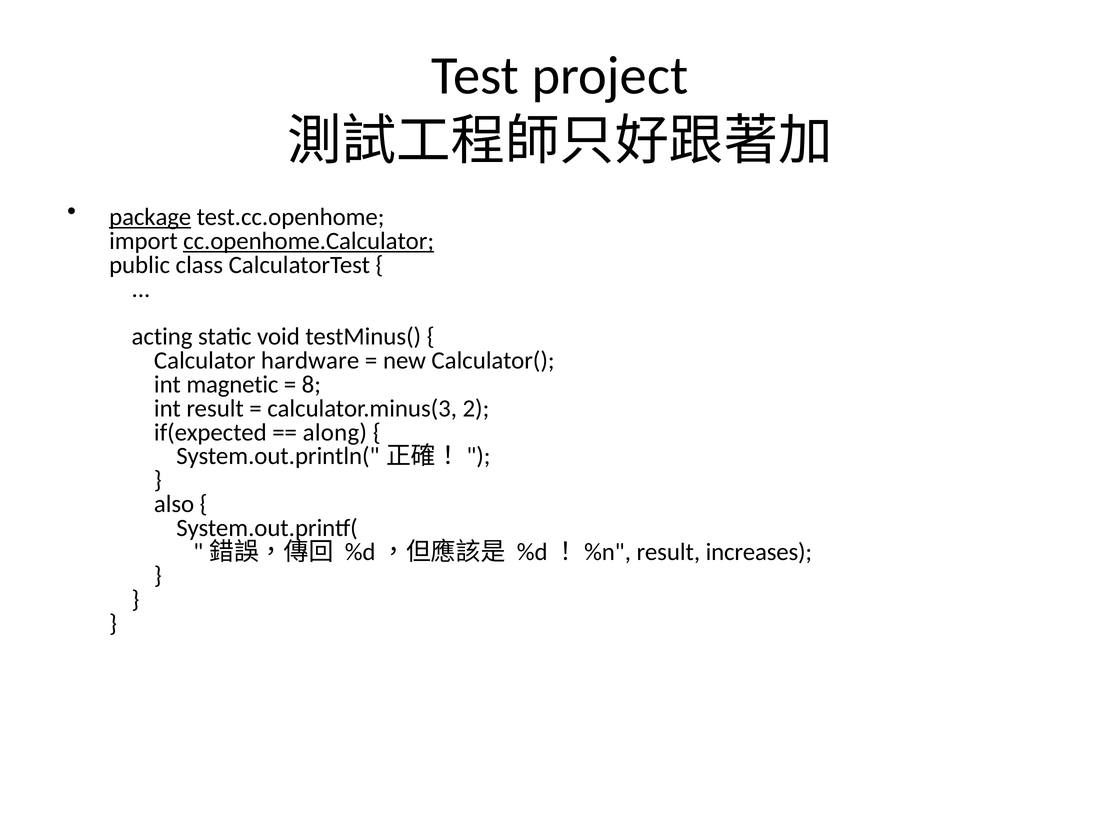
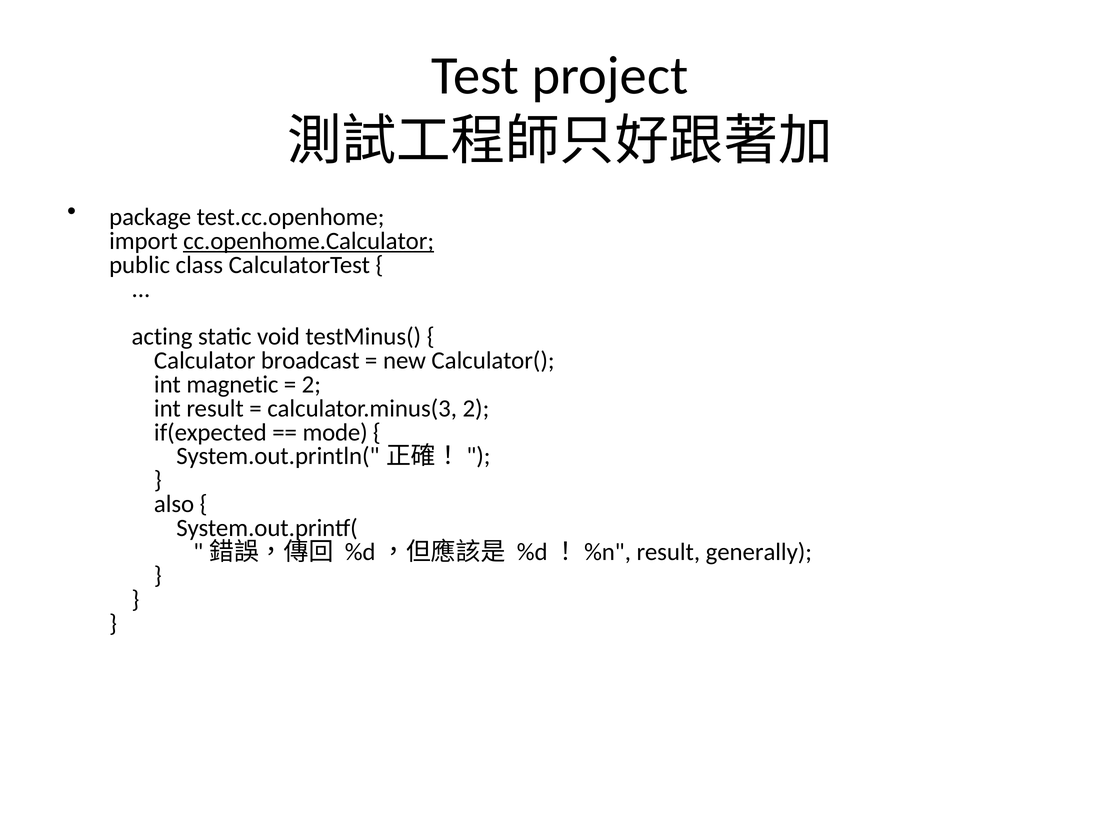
package underline: present -> none
hardware: hardware -> broadcast
8 at (311, 385): 8 -> 2
along: along -> mode
increases: increases -> generally
